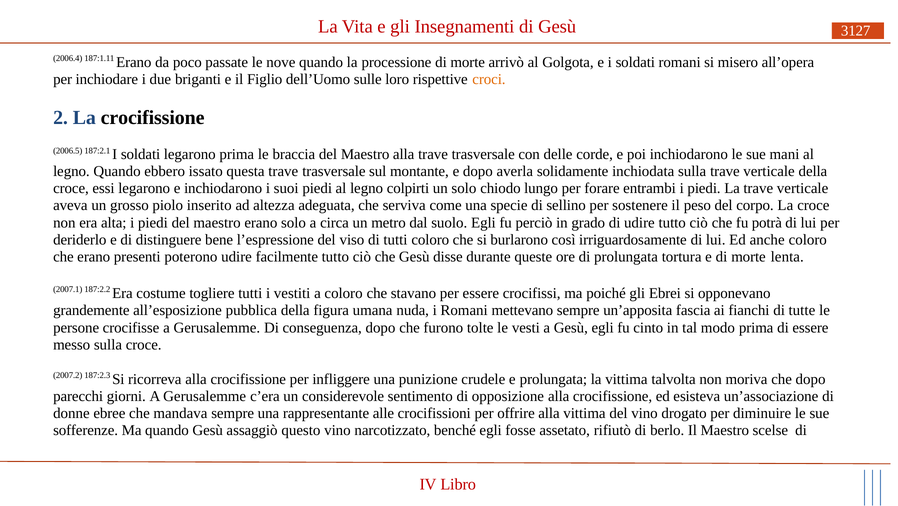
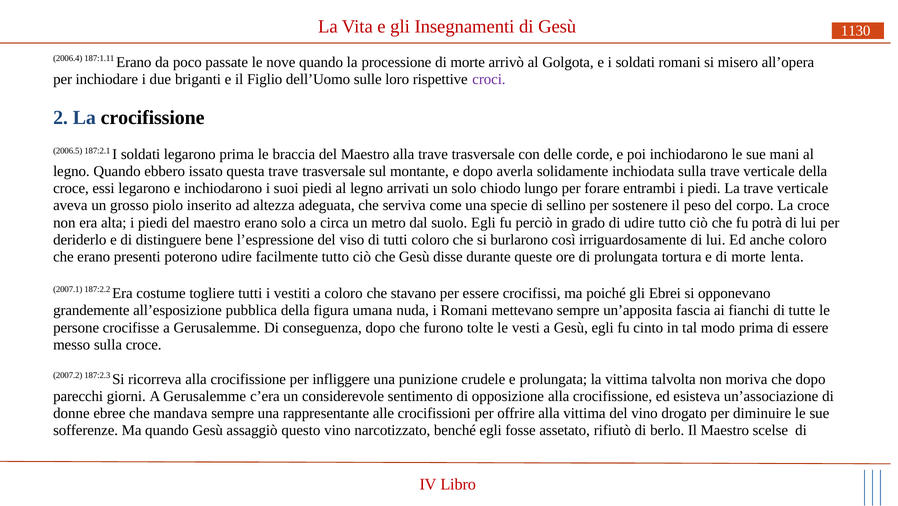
3127: 3127 -> 1130
croci colour: orange -> purple
colpirti: colpirti -> arrivati
